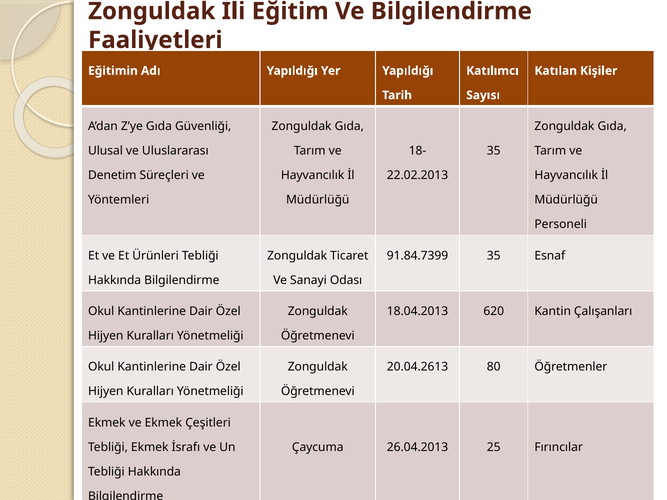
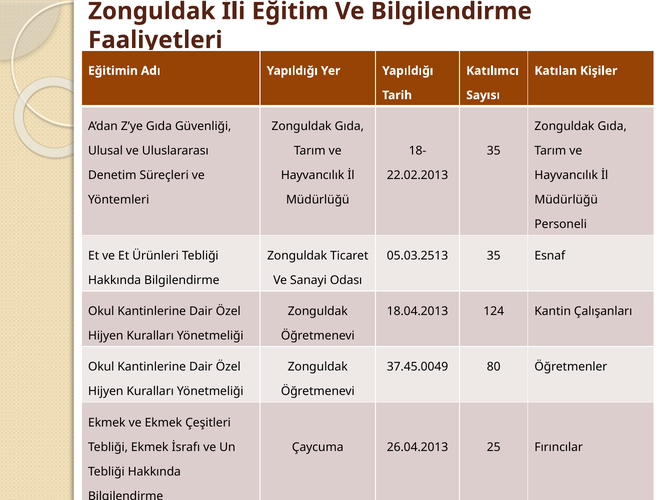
91.84.7399: 91.84.7399 -> 05.03.2513
620: 620 -> 124
20.04.2613: 20.04.2613 -> 37.45.0049
